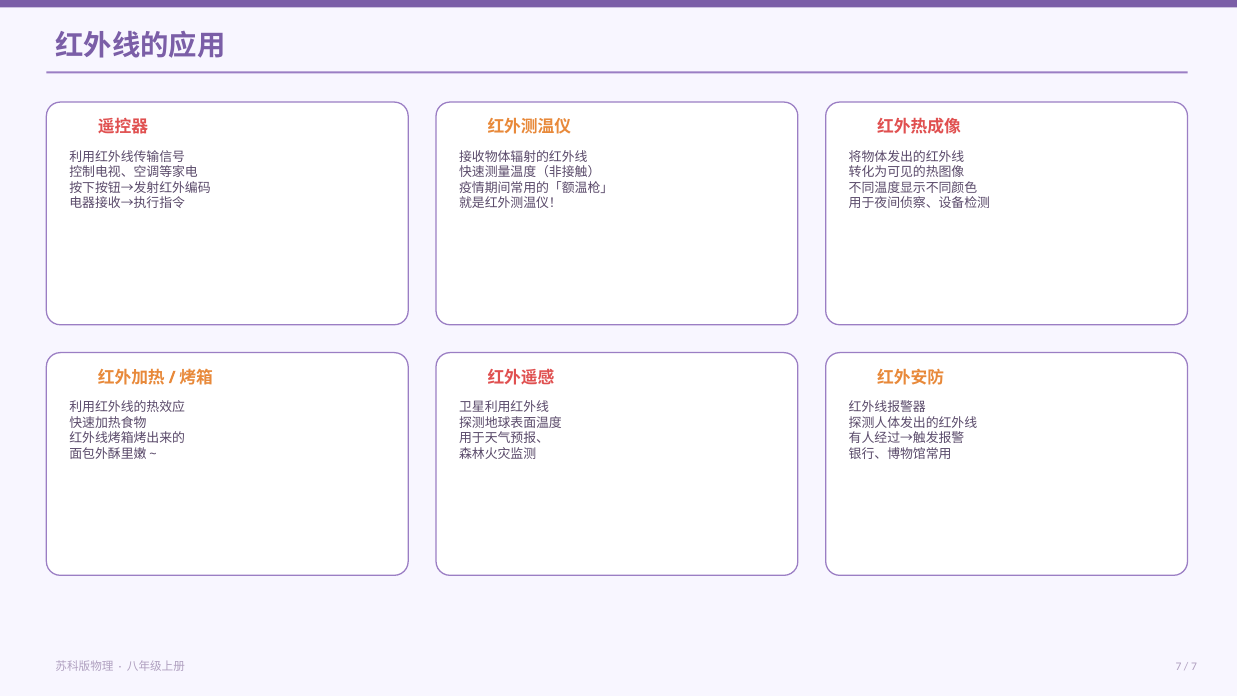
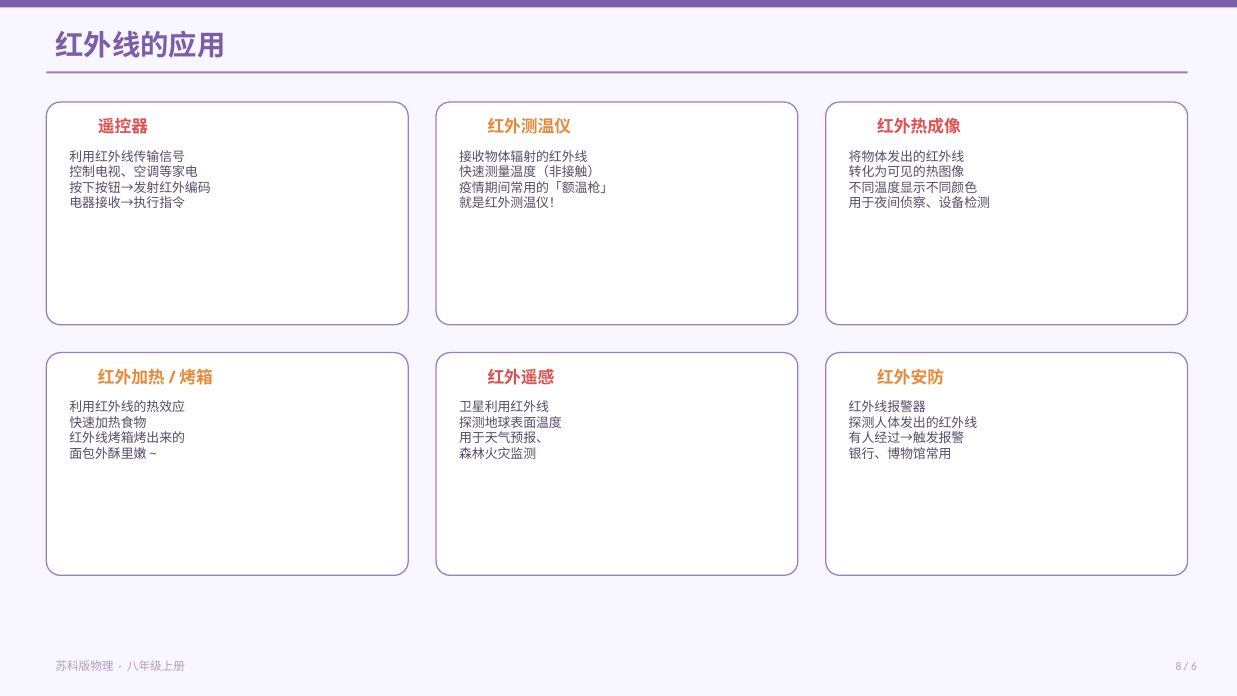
7 at (1179, 666): 7 -> 8
7 at (1194, 666): 7 -> 6
